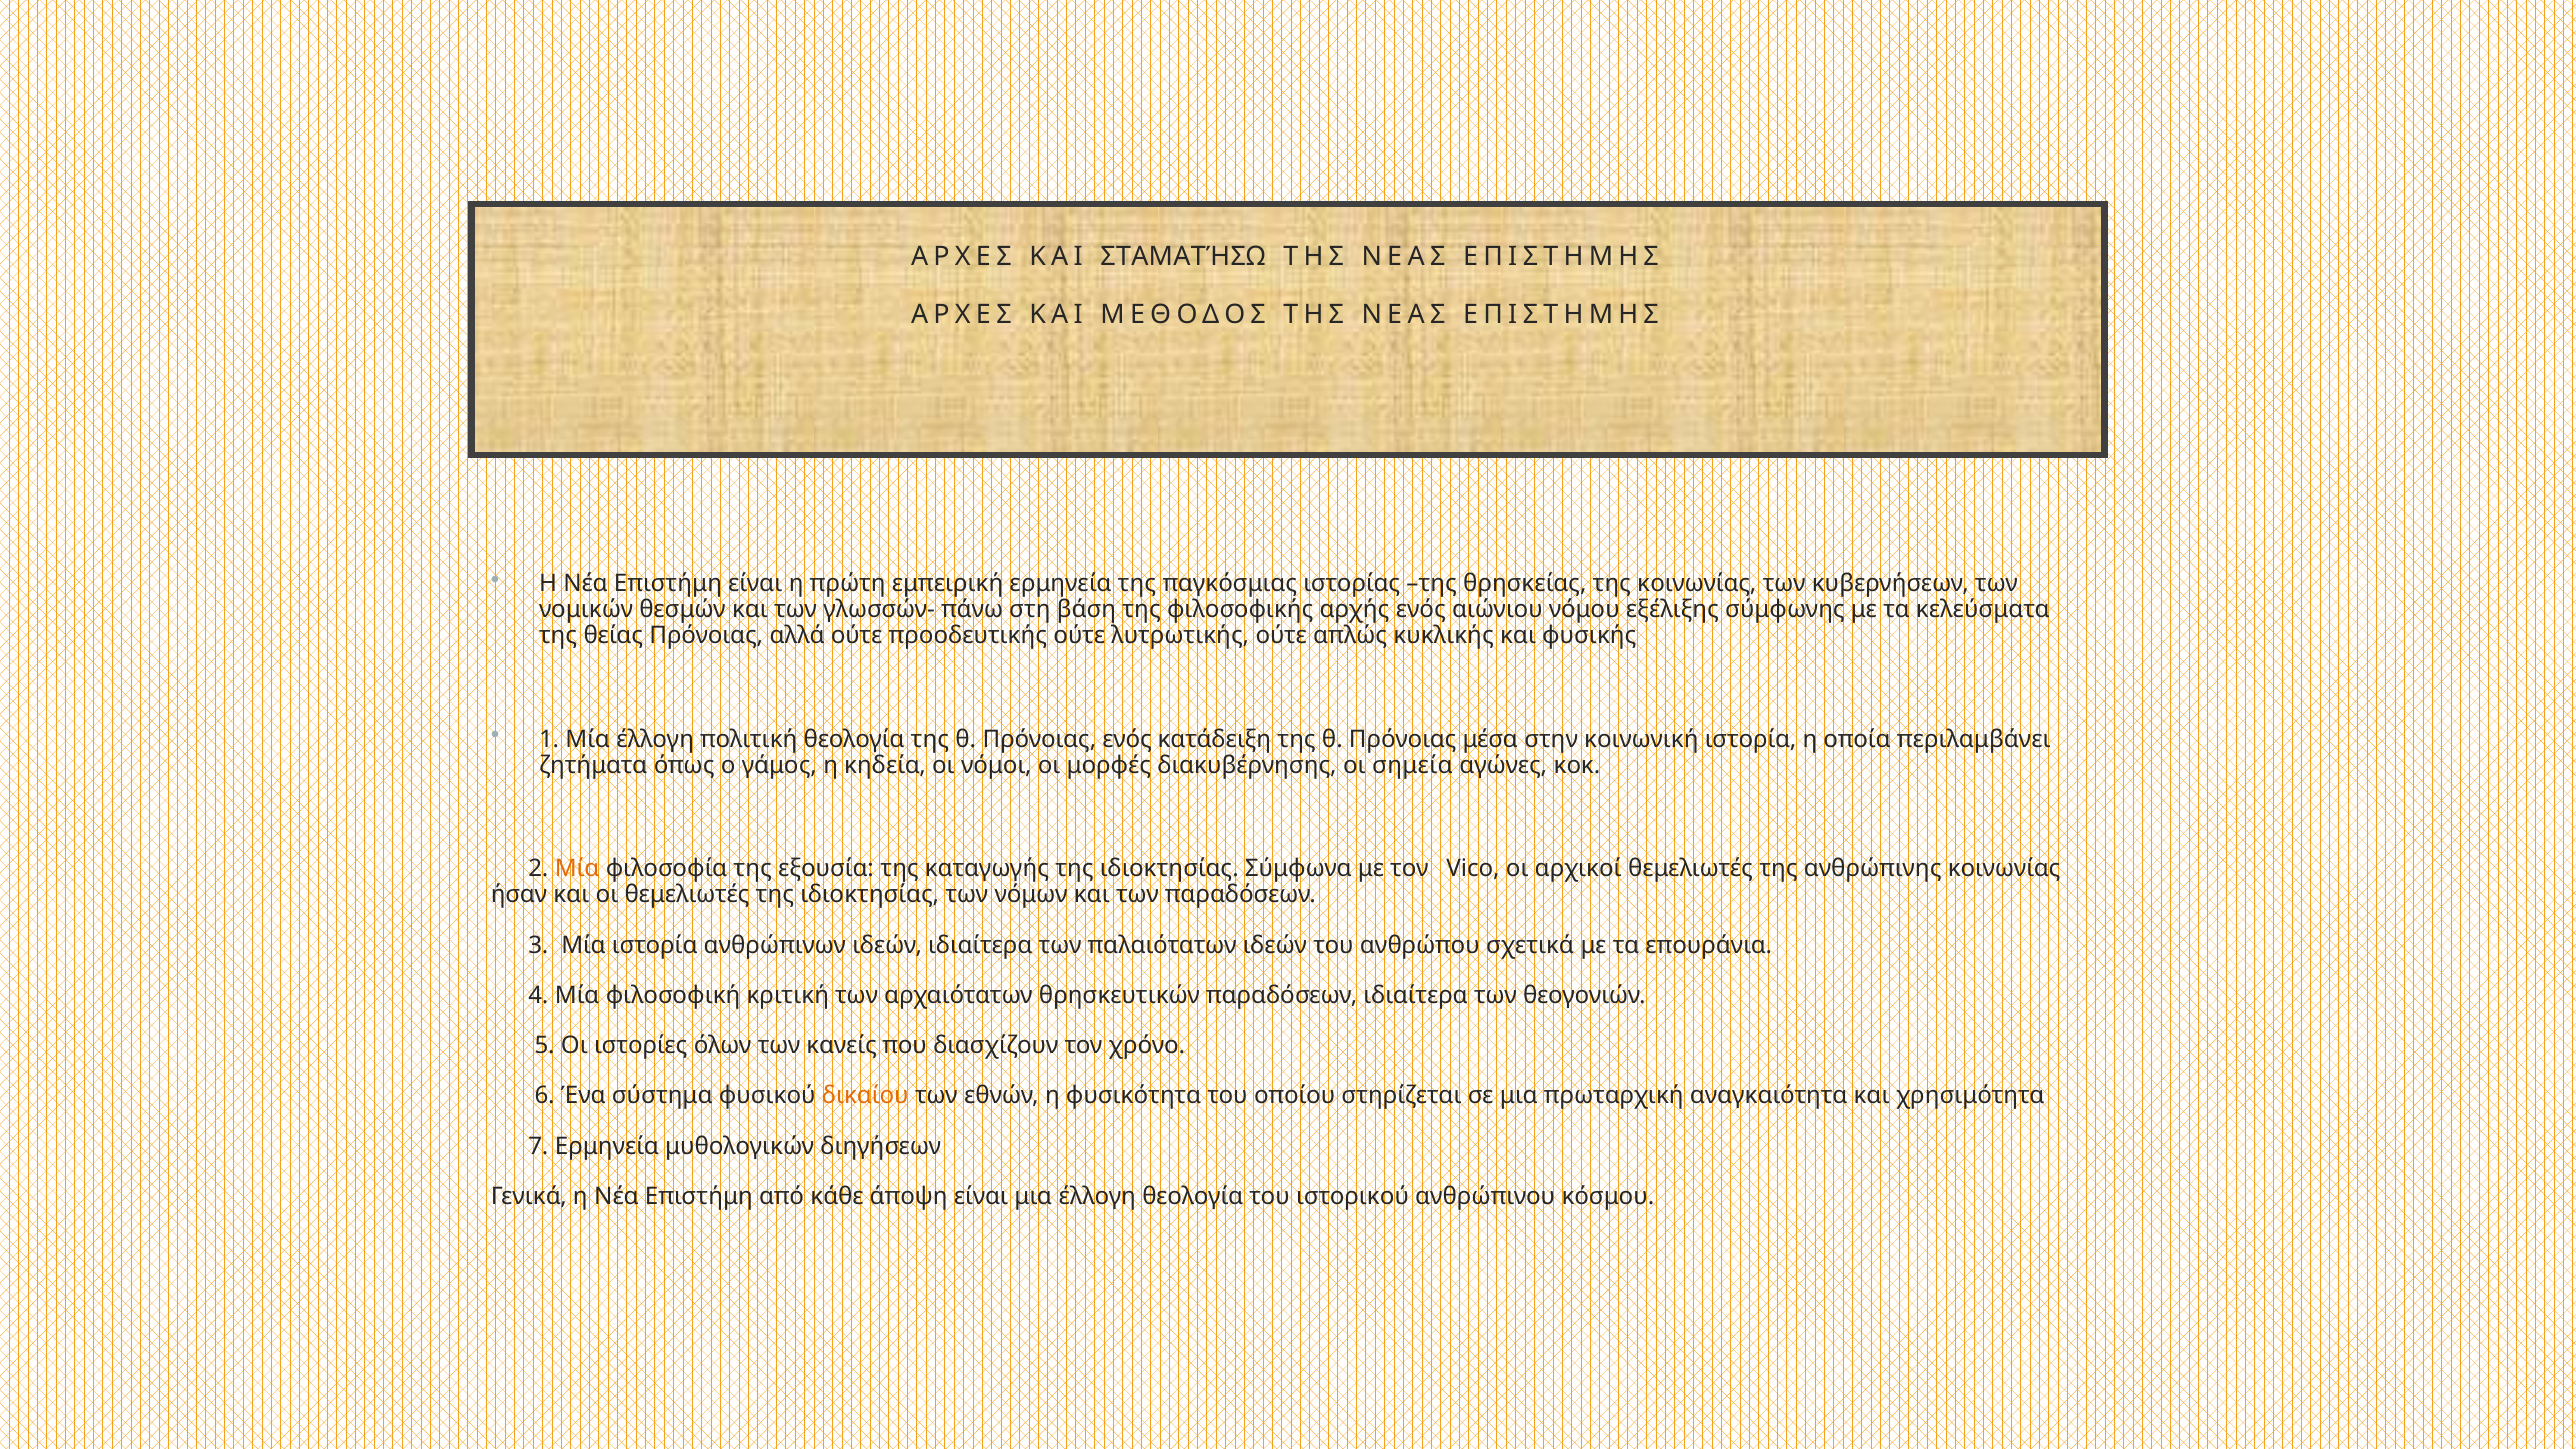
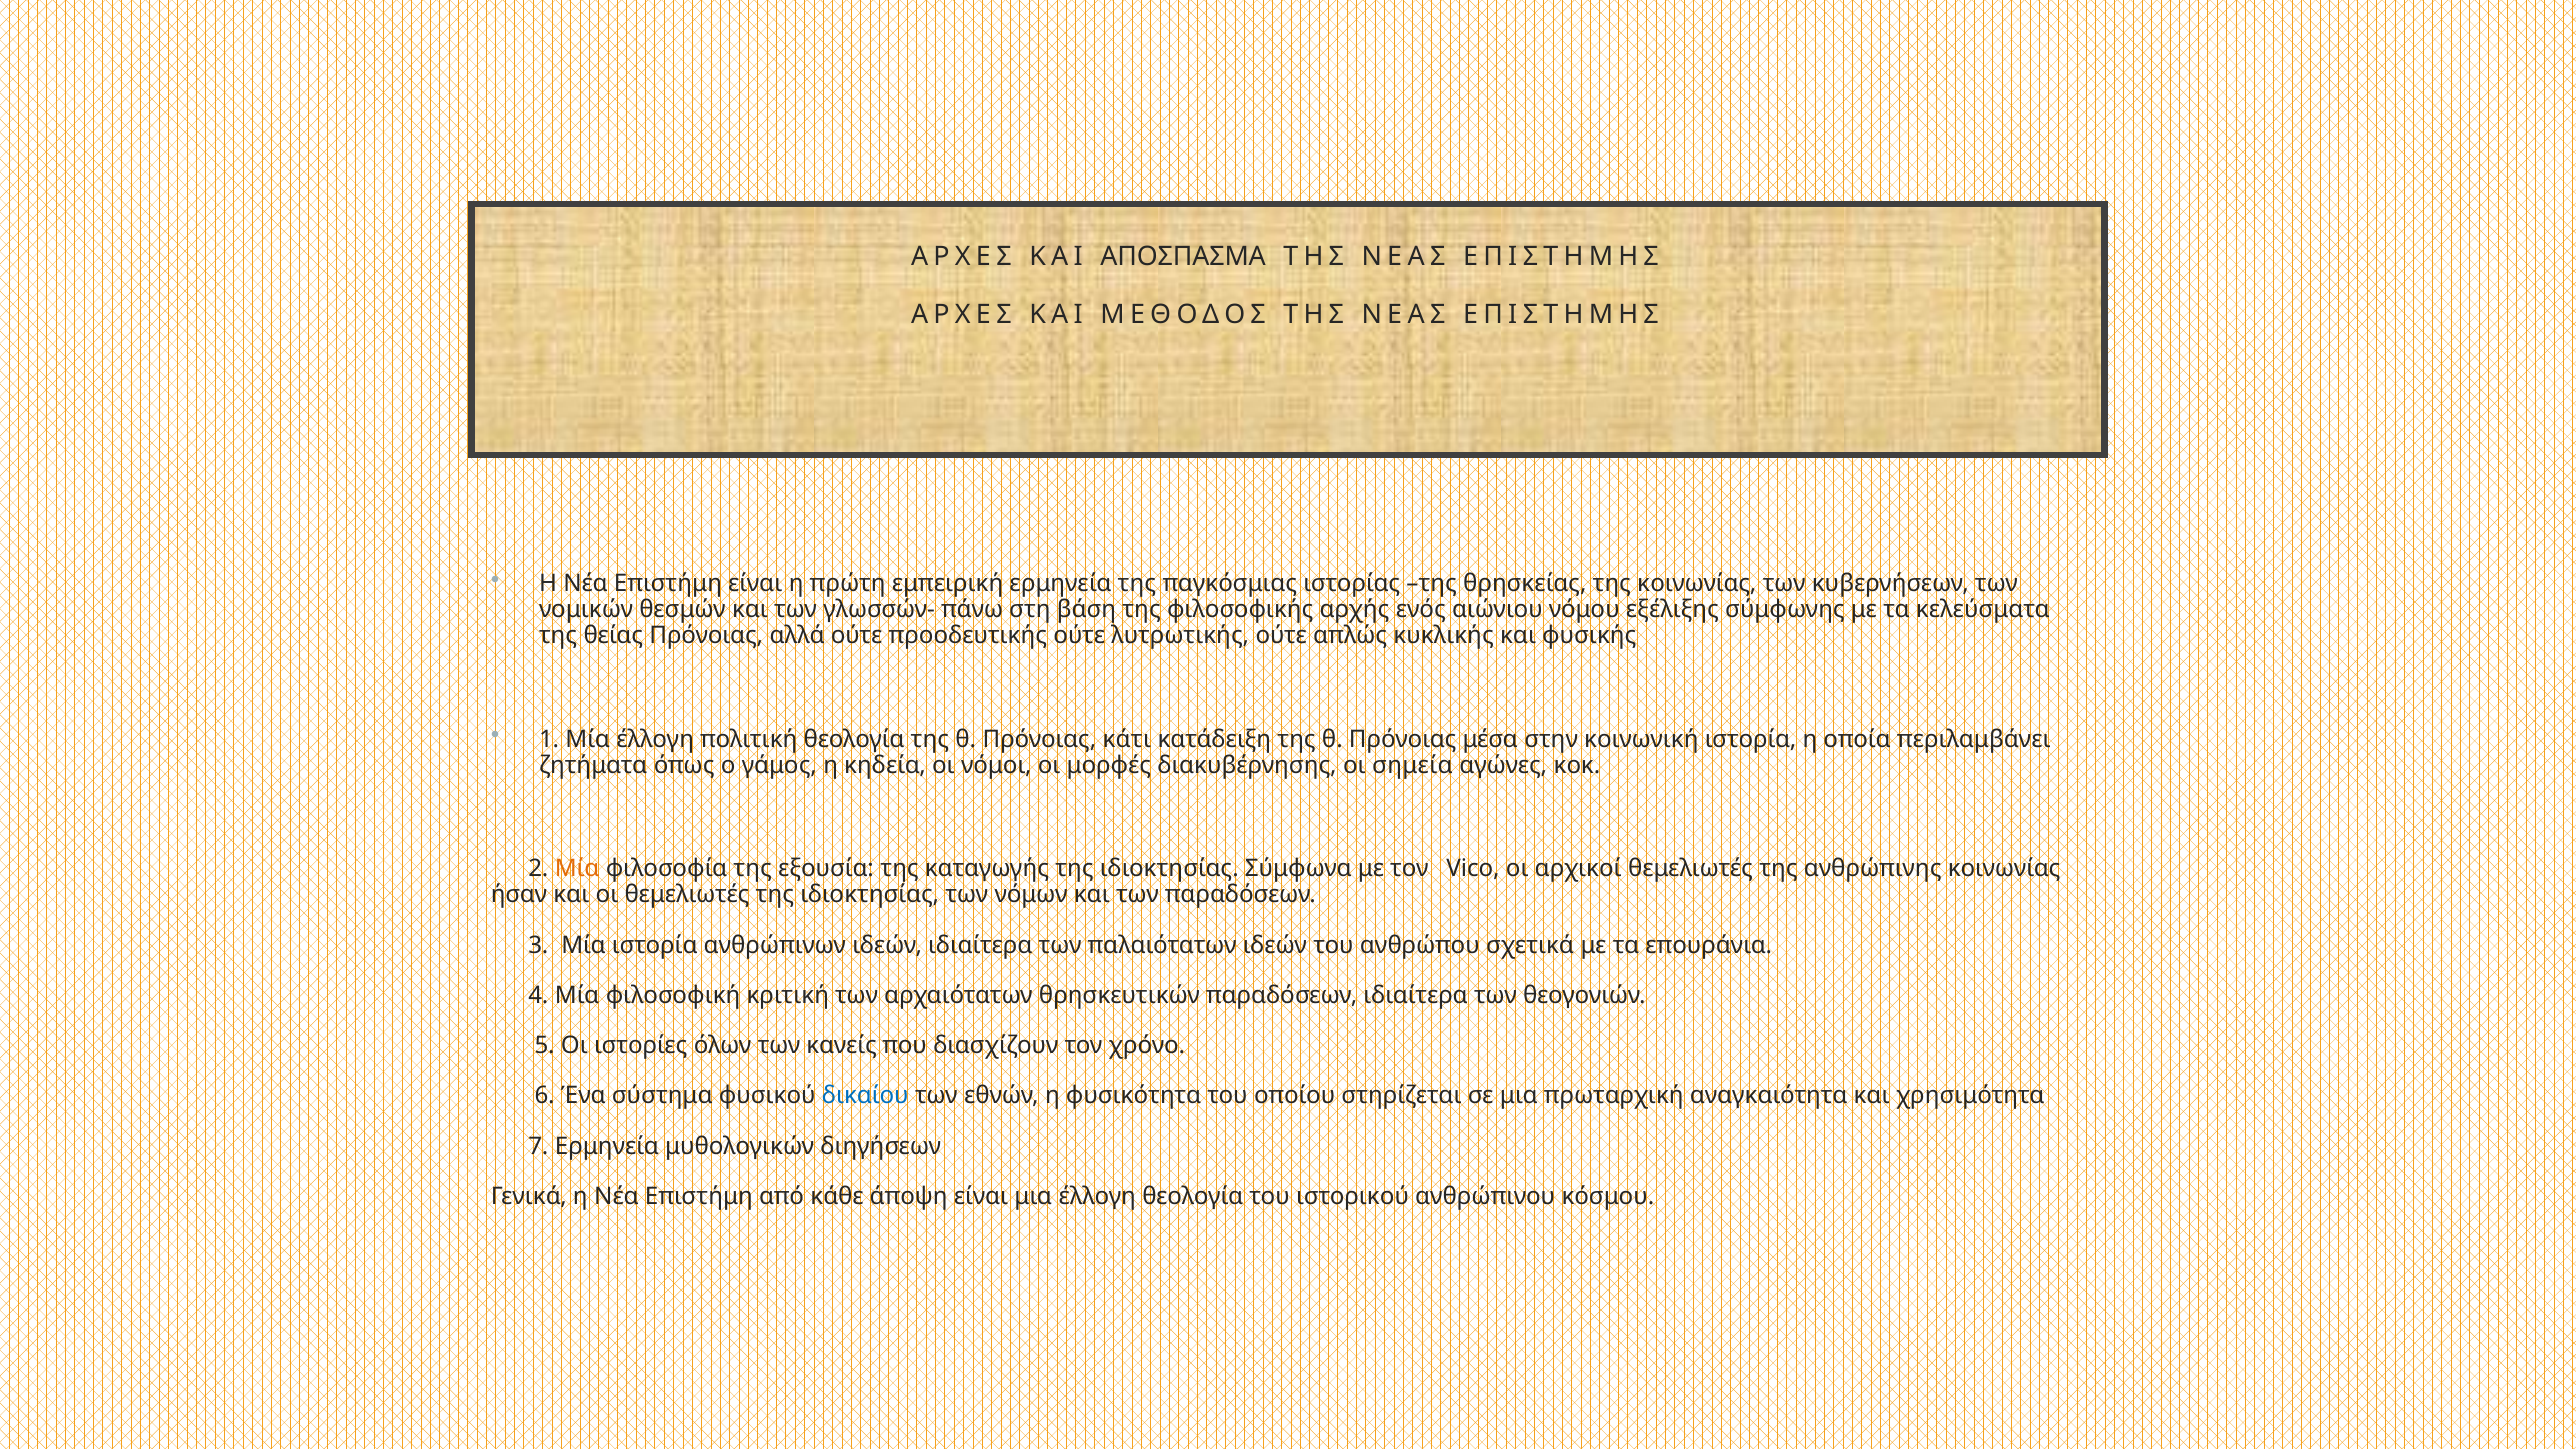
ΣΤΑΜΑΤΉΣΩ: ΣΤΑΜΑΤΉΣΩ -> ΑΠΟΣΠΑΣΜΑ
Πρόνοιας ενός: ενός -> κάτι
δικαίου colour: orange -> blue
